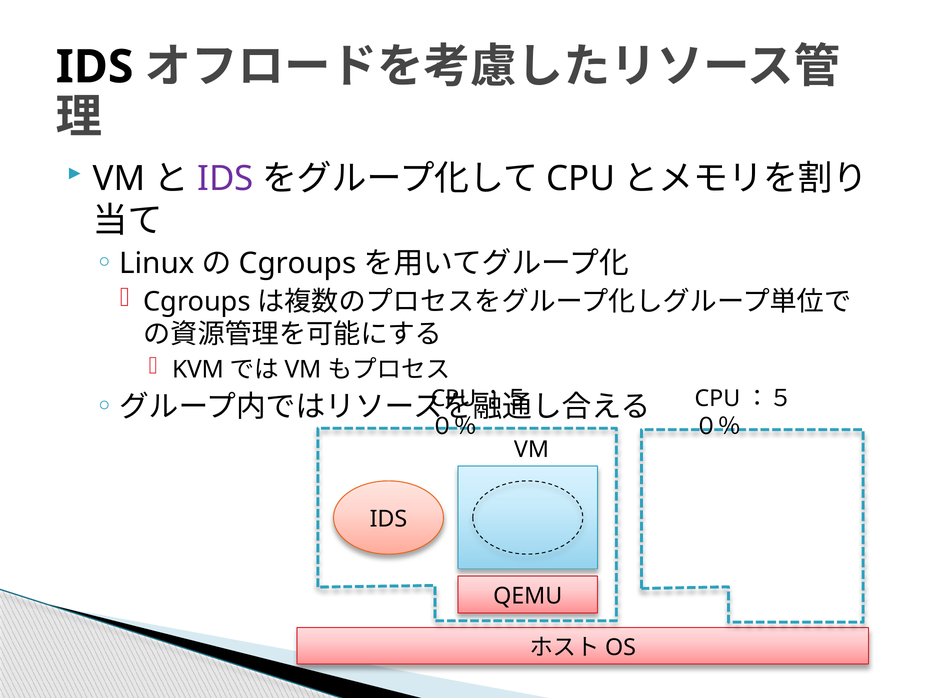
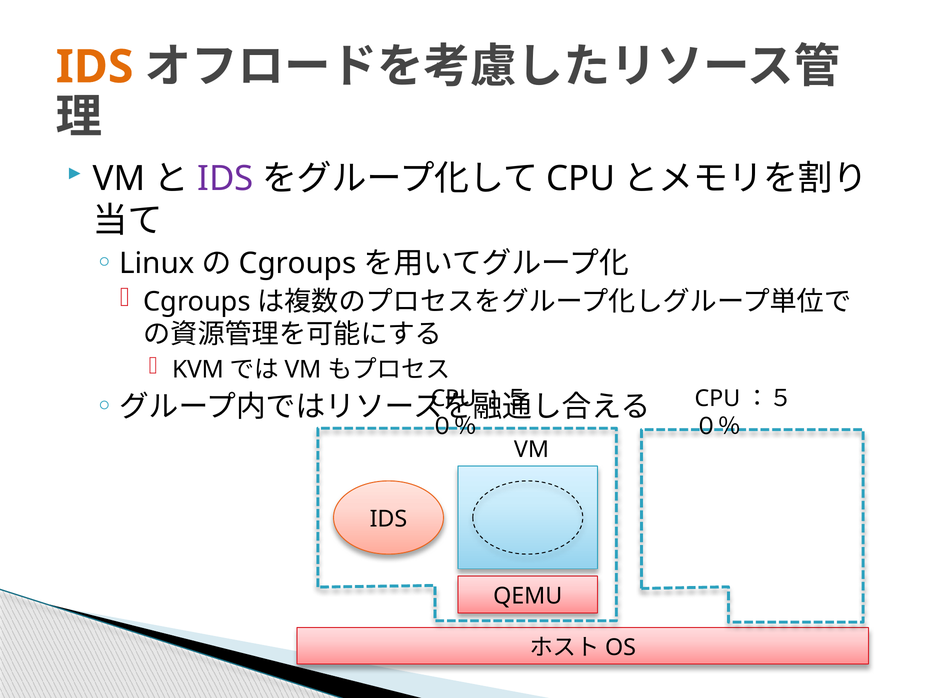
IDS at (95, 67) colour: black -> orange
